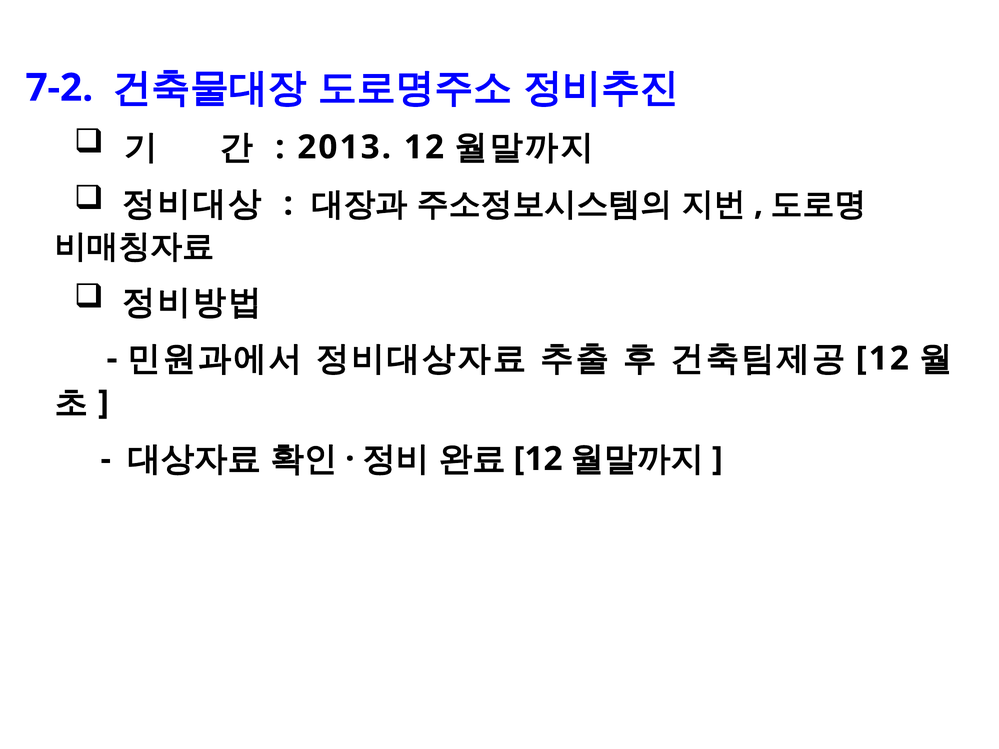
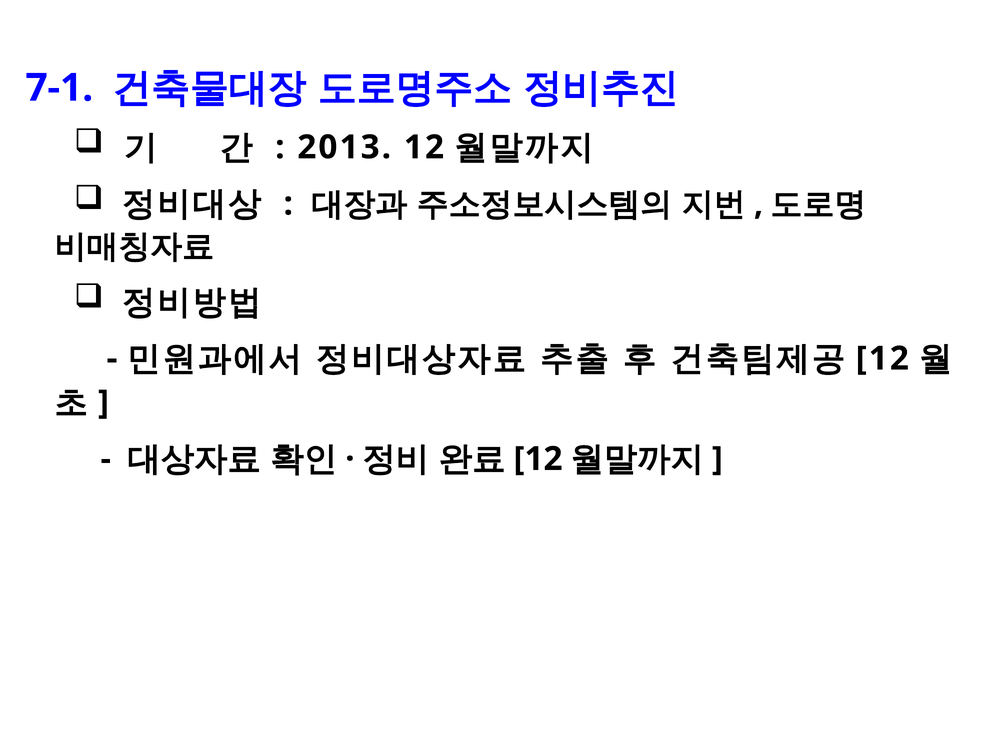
7-2: 7-2 -> 7-1
